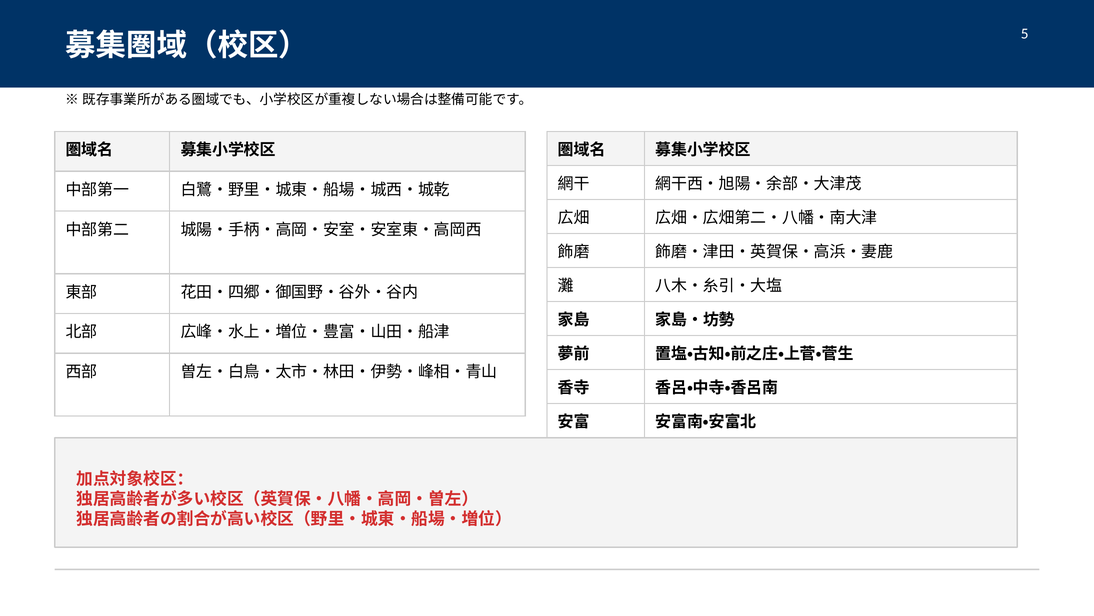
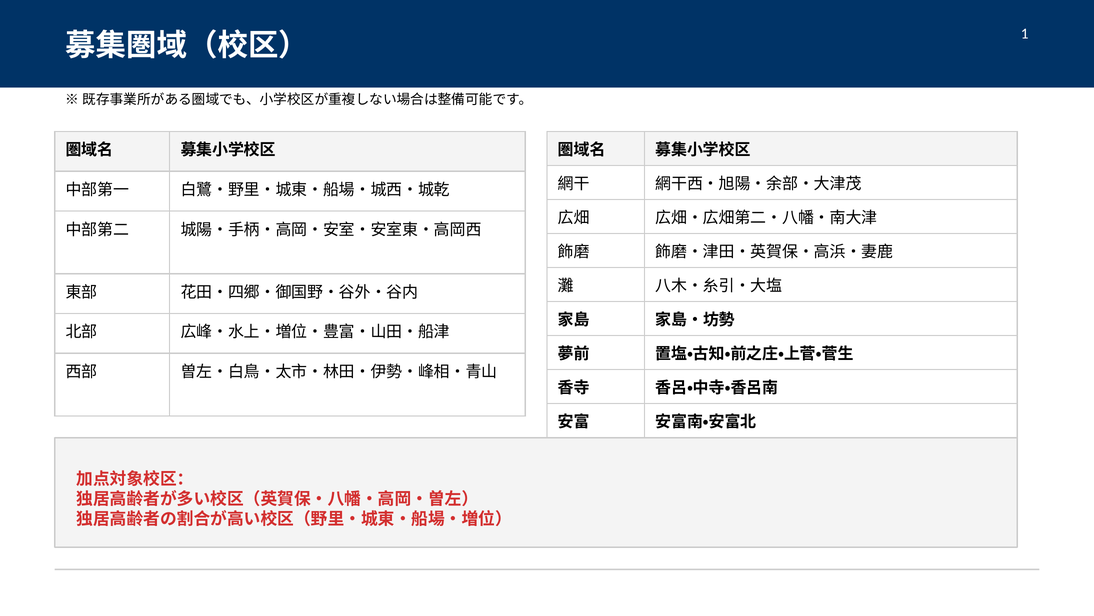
5: 5 -> 1
